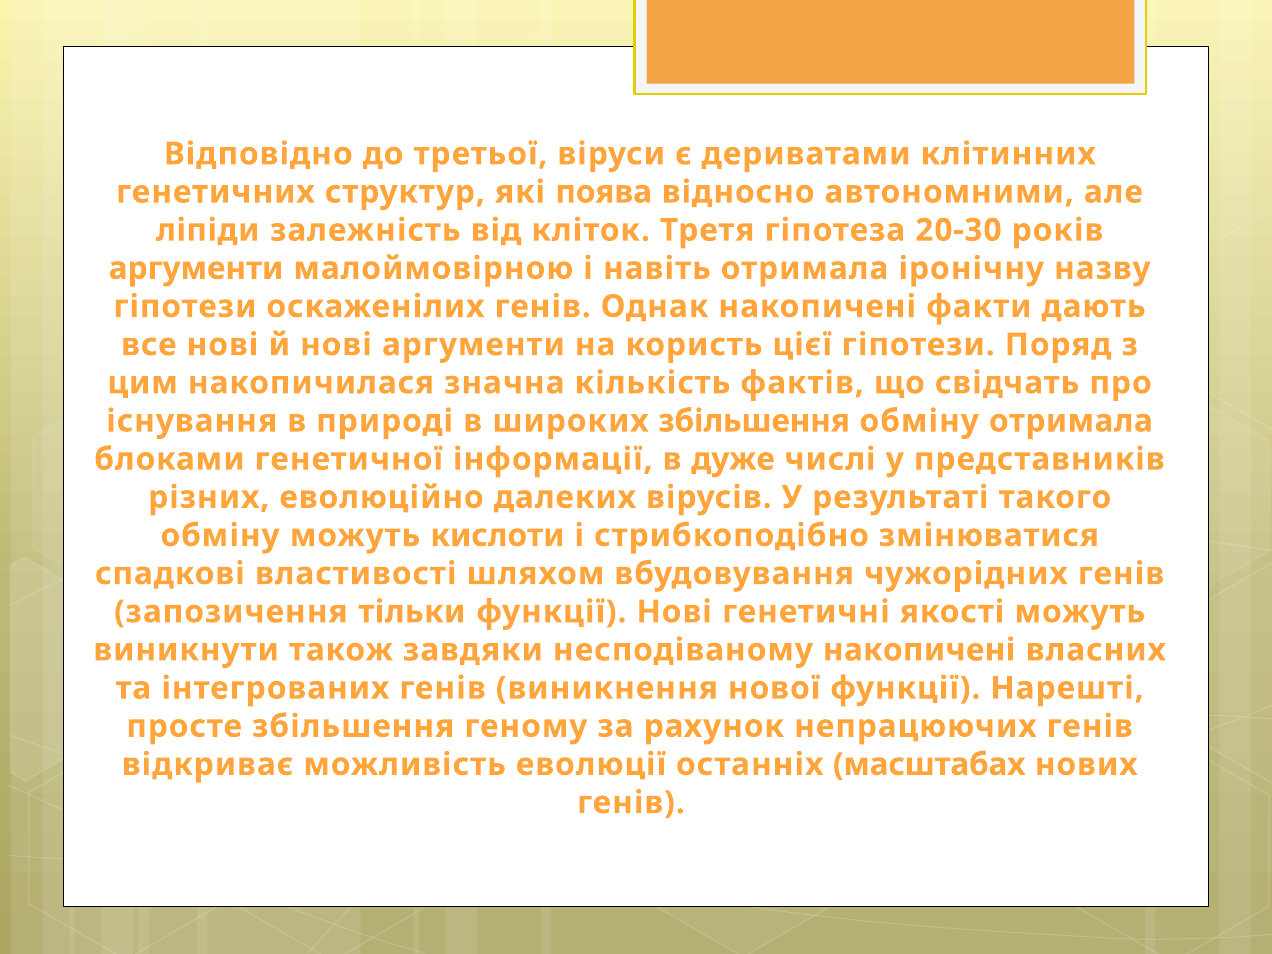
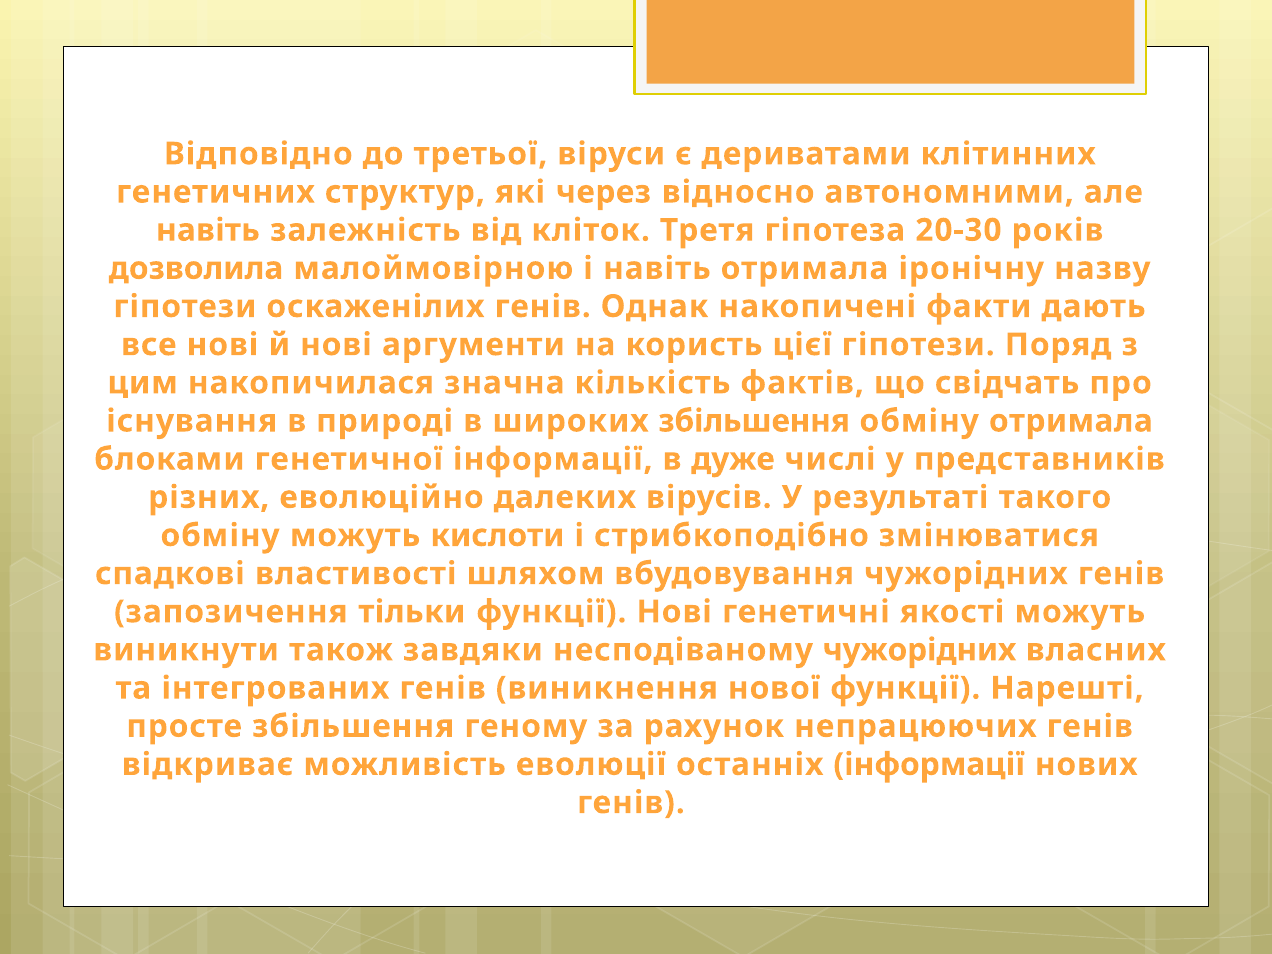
поява: поява -> через
ліпіди at (208, 230): ліпіди -> навіть
аргументи at (196, 268): аргументи -> дозволила
несподіваному накопичені: накопичені -> чужорідних
останніх масштабах: масштабах -> інформації
